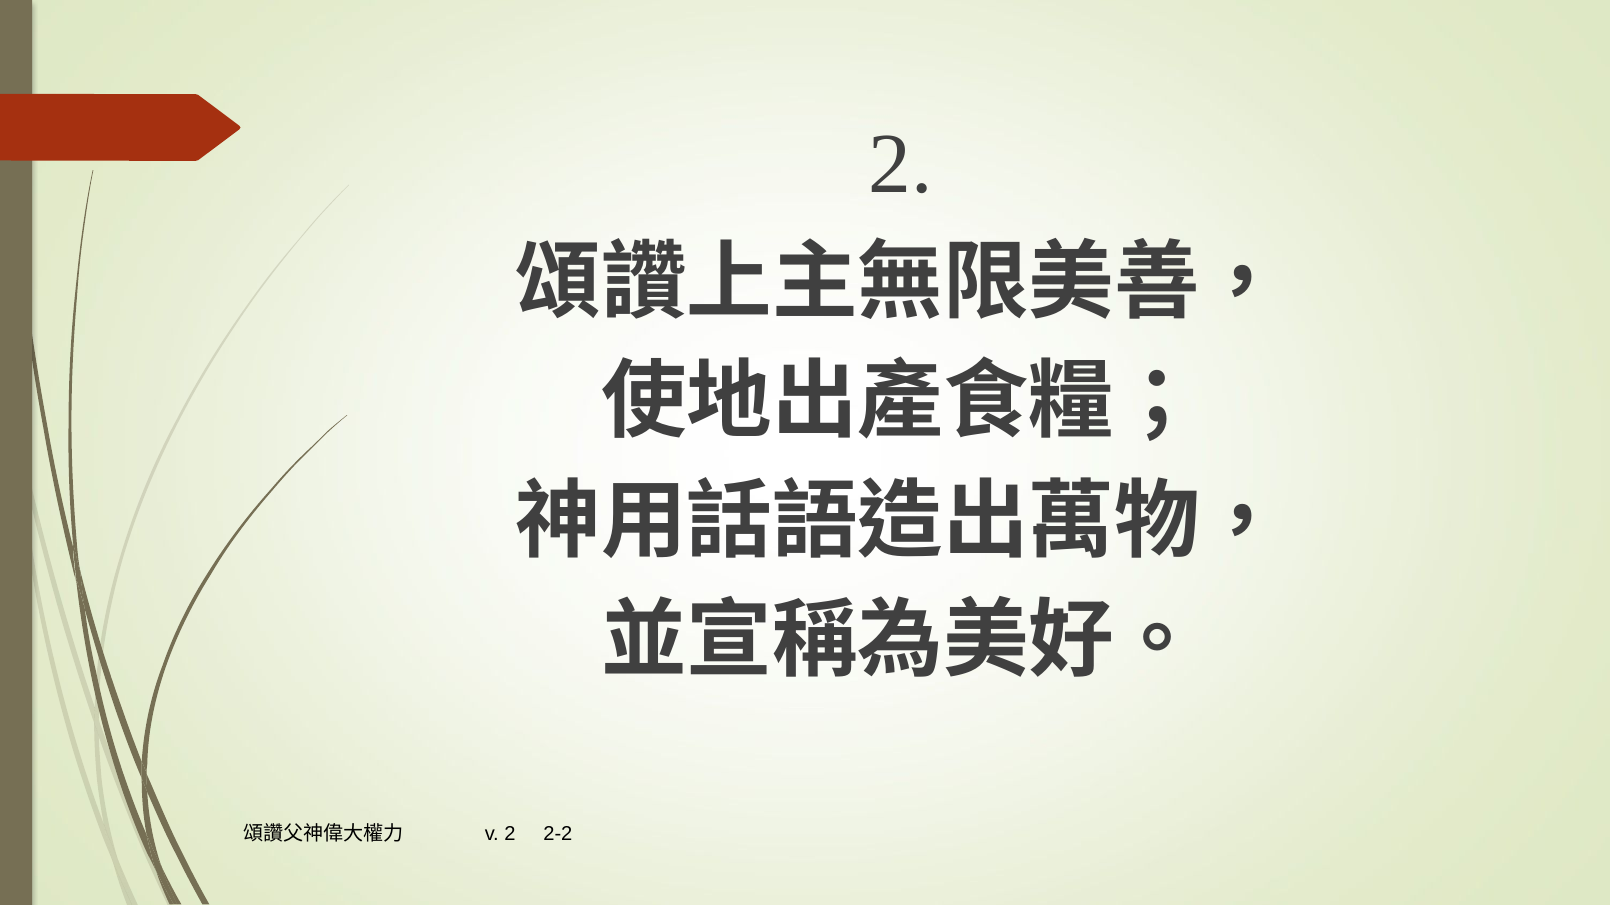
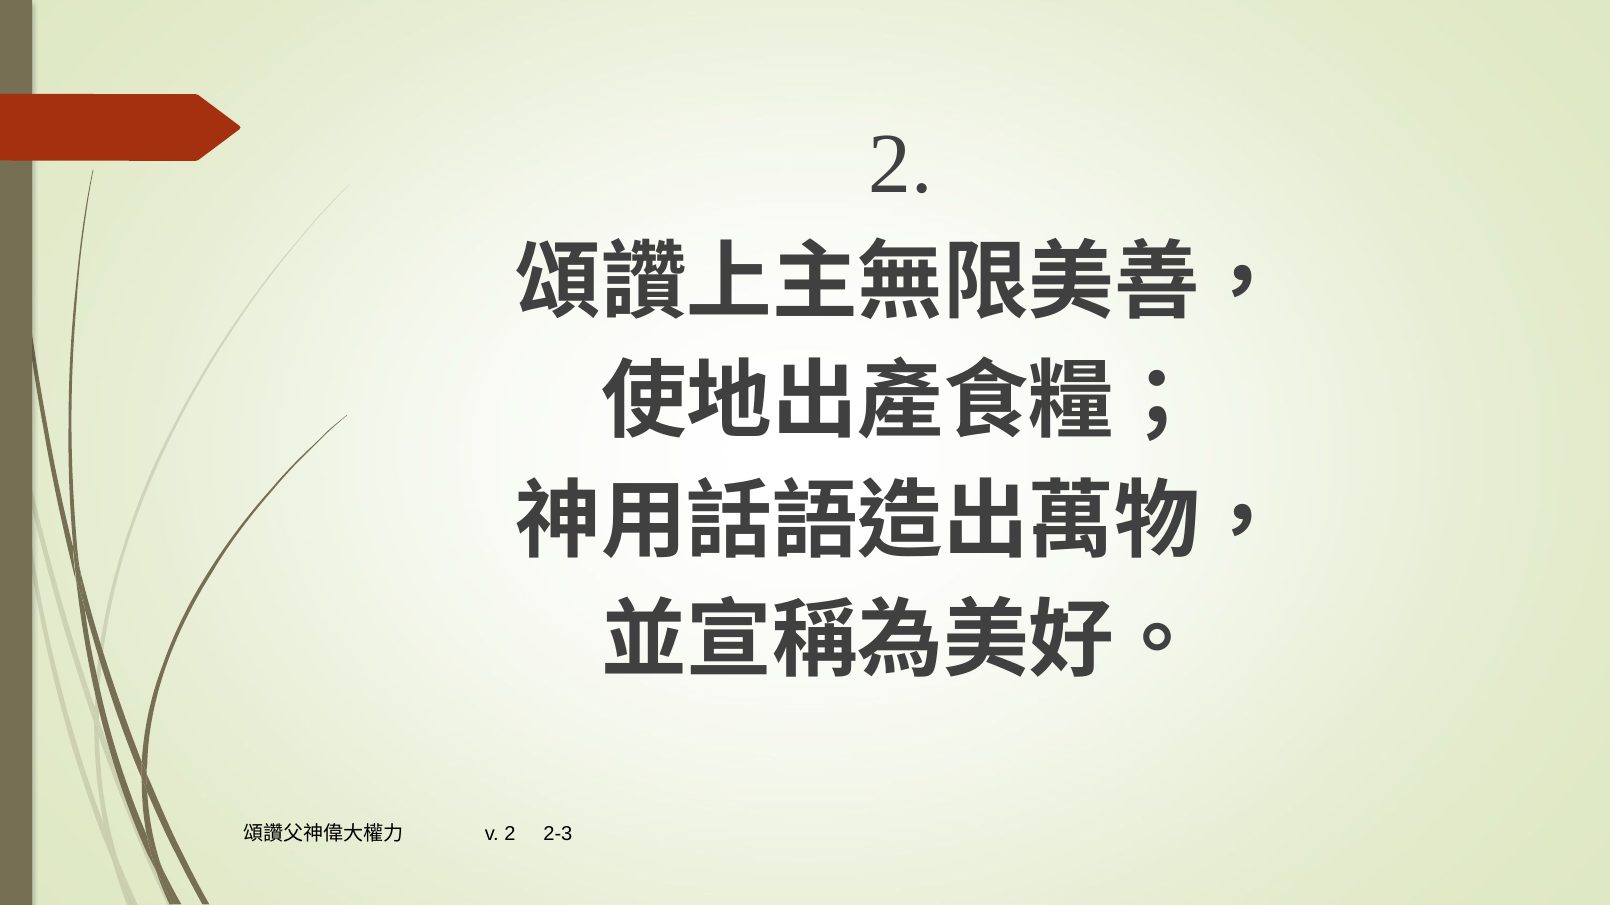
2-2: 2-2 -> 2-3
